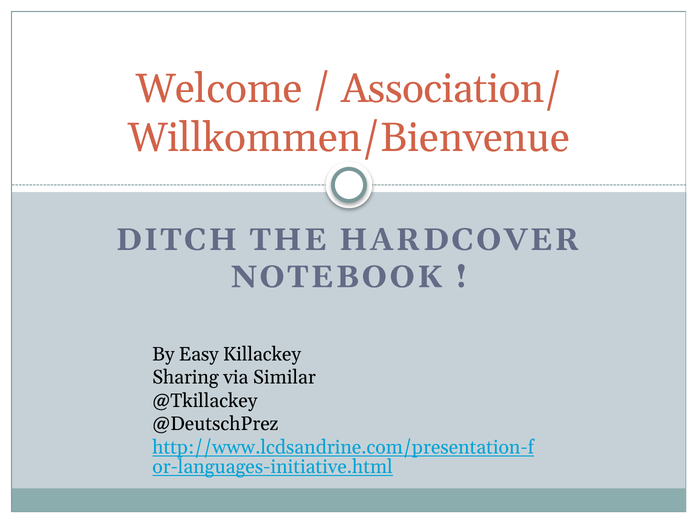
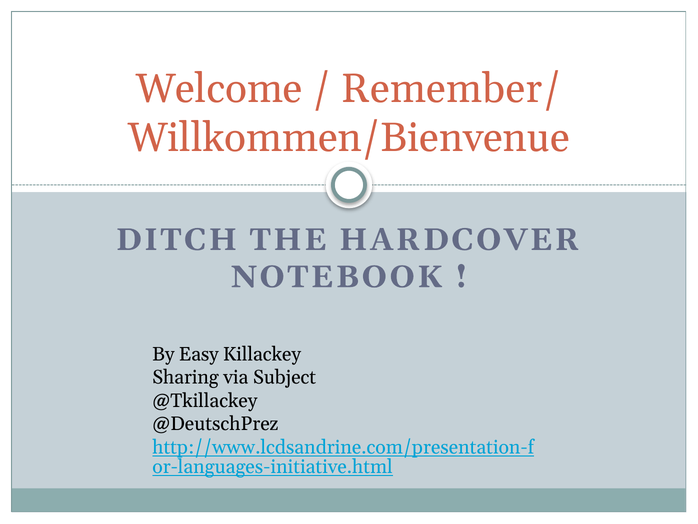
Association/: Association/ -> Remember/
Similar: Similar -> Subject
